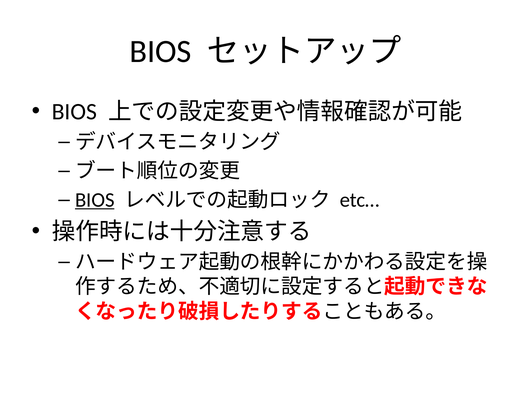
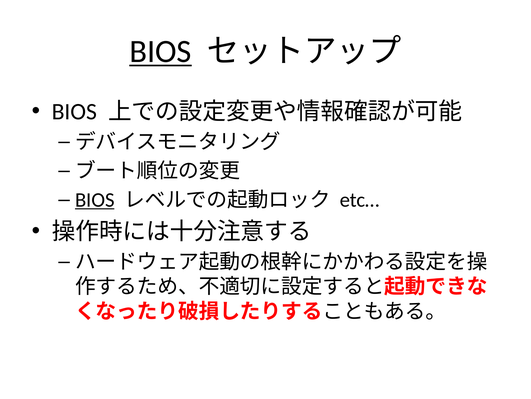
BIOS at (160, 51) underline: none -> present
